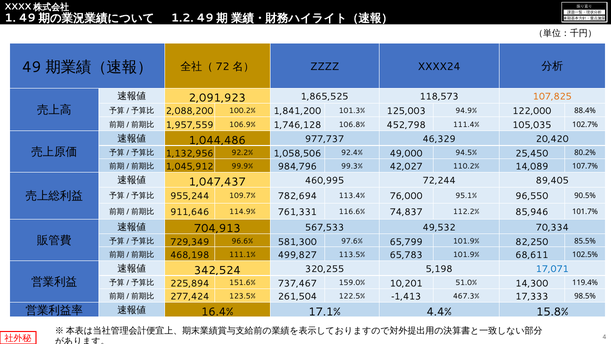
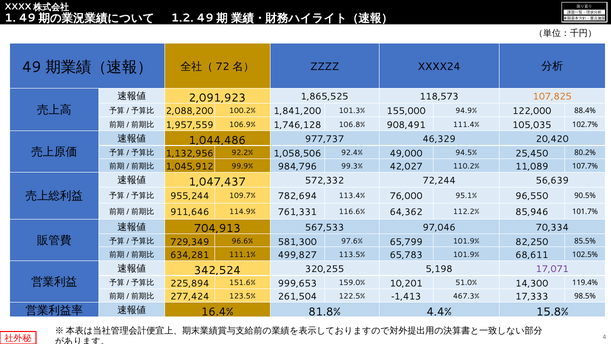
125,003: 125,003 -> 155,000
452,798: 452,798 -> 908,491
14,089: 14,089 -> 11,089
460,995: 460,995 -> 572,332
89,405: 89,405 -> 56,639
74,837: 74,837 -> 64,362
49,532: 49,532 -> 97,046
468,198: 468,198 -> 634,281
17,071 colour: blue -> purple
737,467: 737,467 -> 999,653
17.1%: 17.1% -> 81.8%
